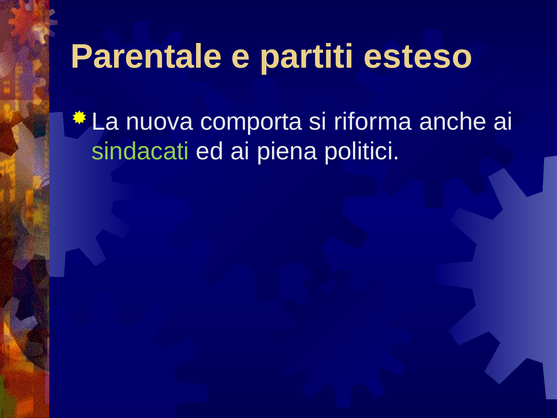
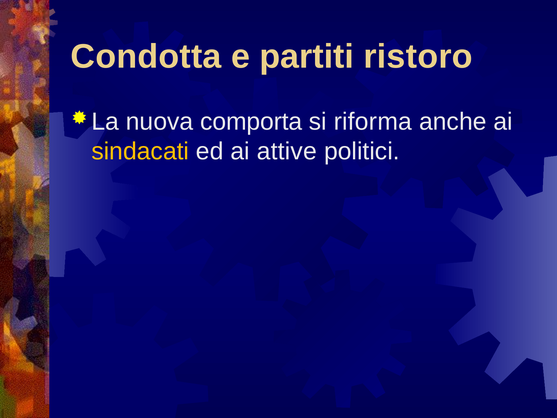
Parentale: Parentale -> Condotta
esteso: esteso -> ristoro
sindacati colour: light green -> yellow
piena: piena -> attive
